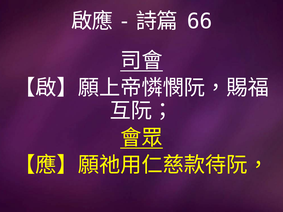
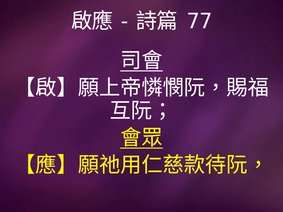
66: 66 -> 77
